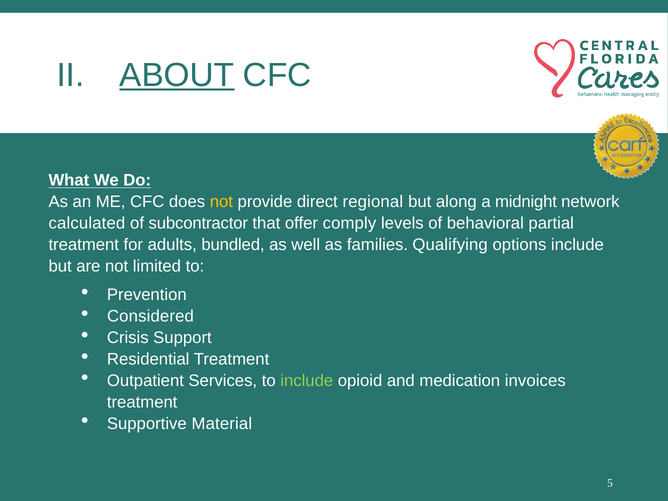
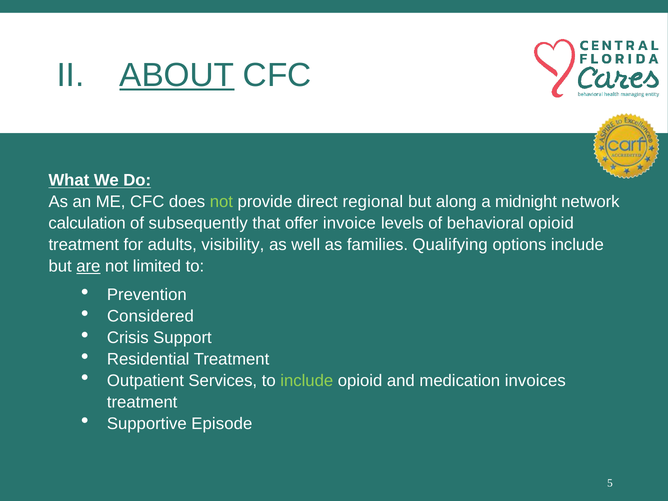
not at (221, 202) colour: yellow -> light green
calculated: calculated -> calculation
subcontractor: subcontractor -> subsequently
comply: comply -> invoice
behavioral partial: partial -> opioid
bundled: bundled -> visibility
are underline: none -> present
Material: Material -> Episode
